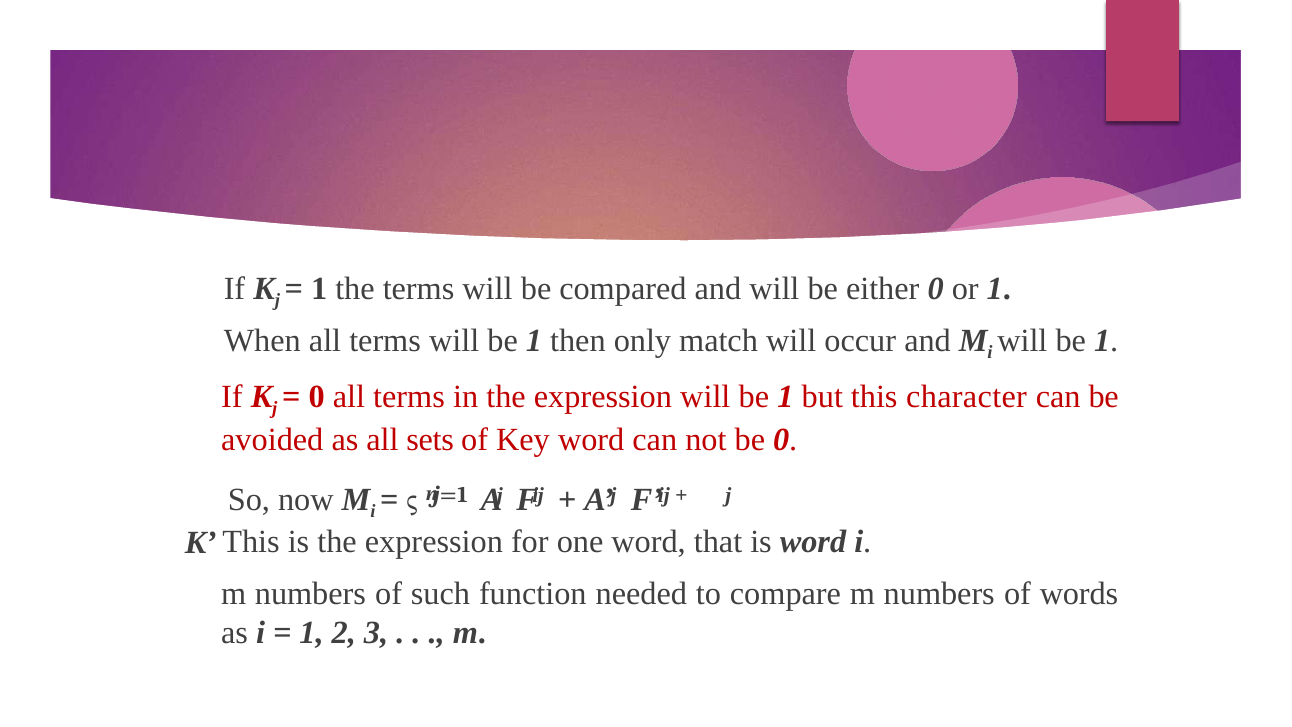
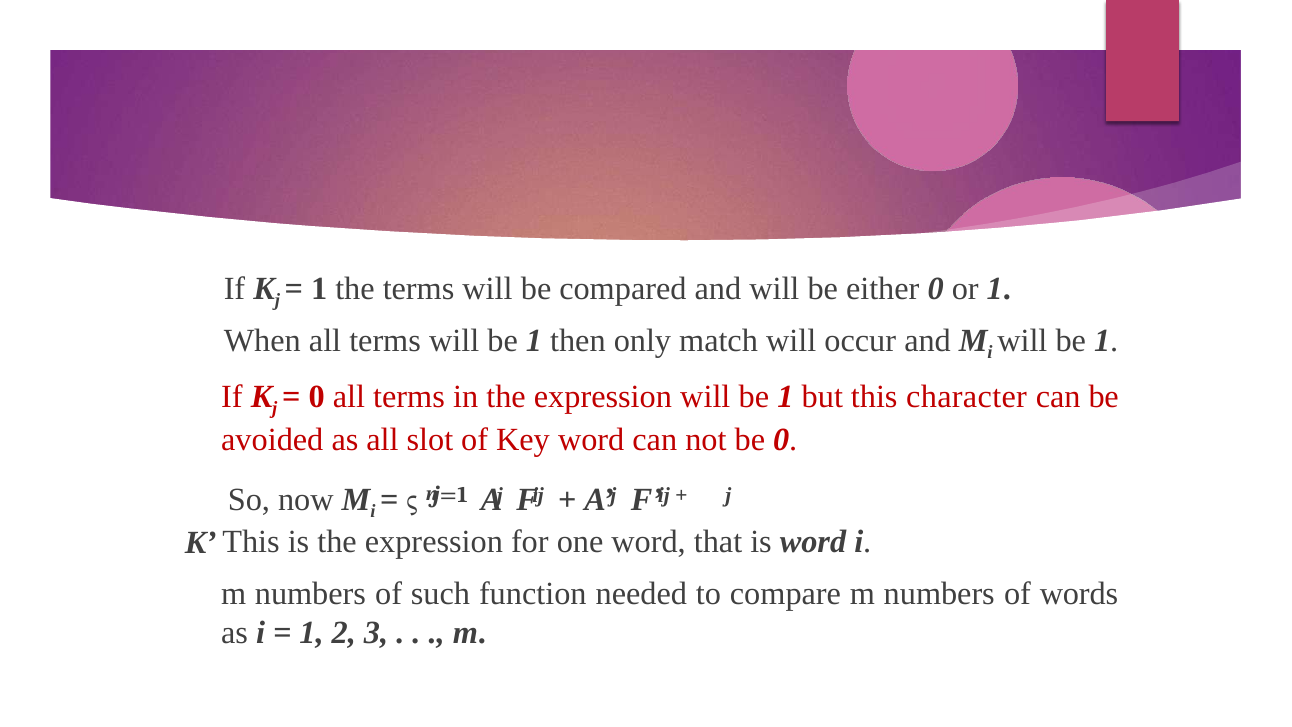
sets: sets -> slot
